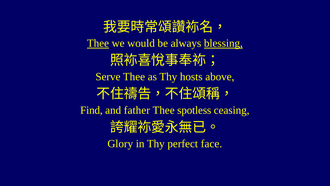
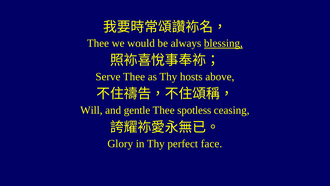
Thee at (98, 43) underline: present -> none
Find: Find -> Will
father: father -> gentle
